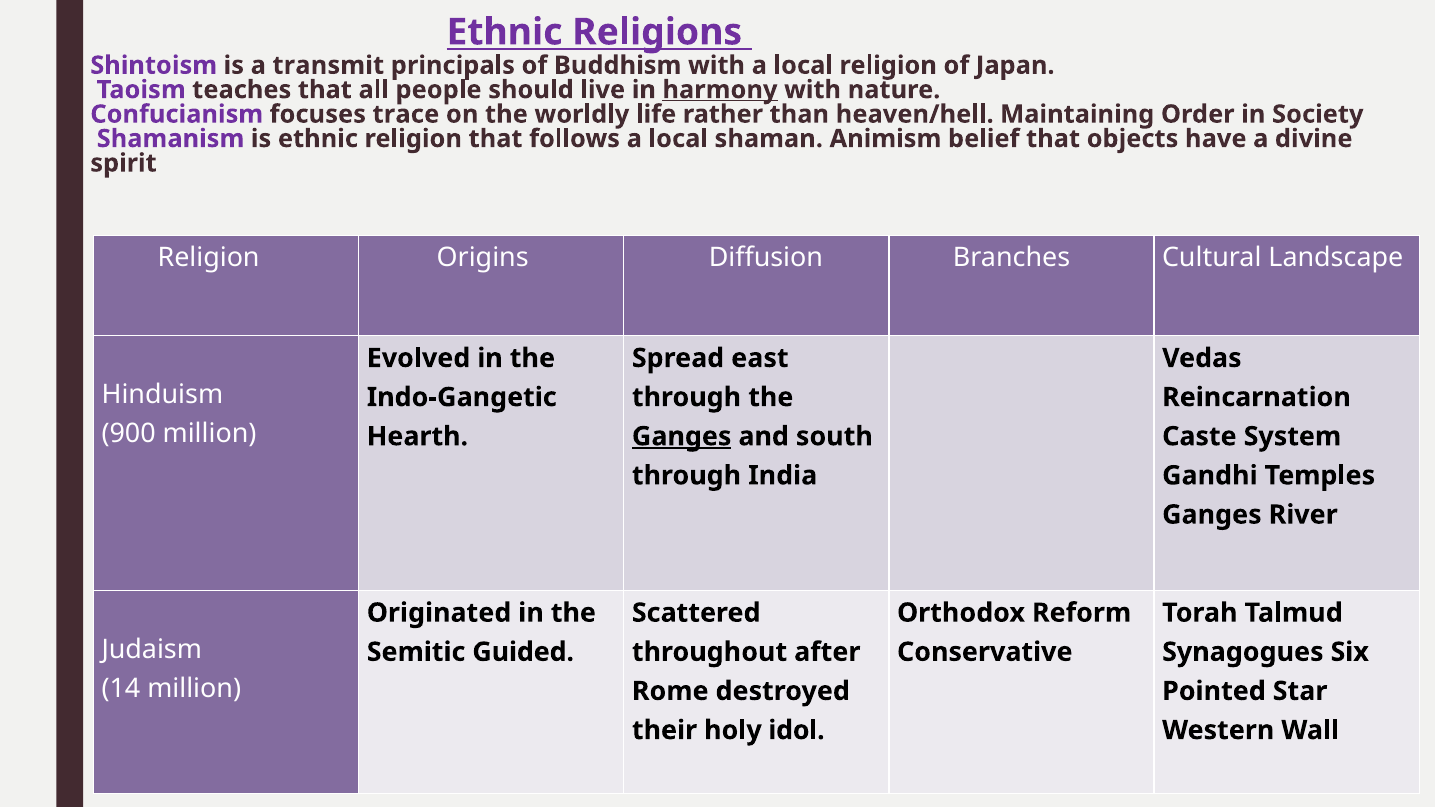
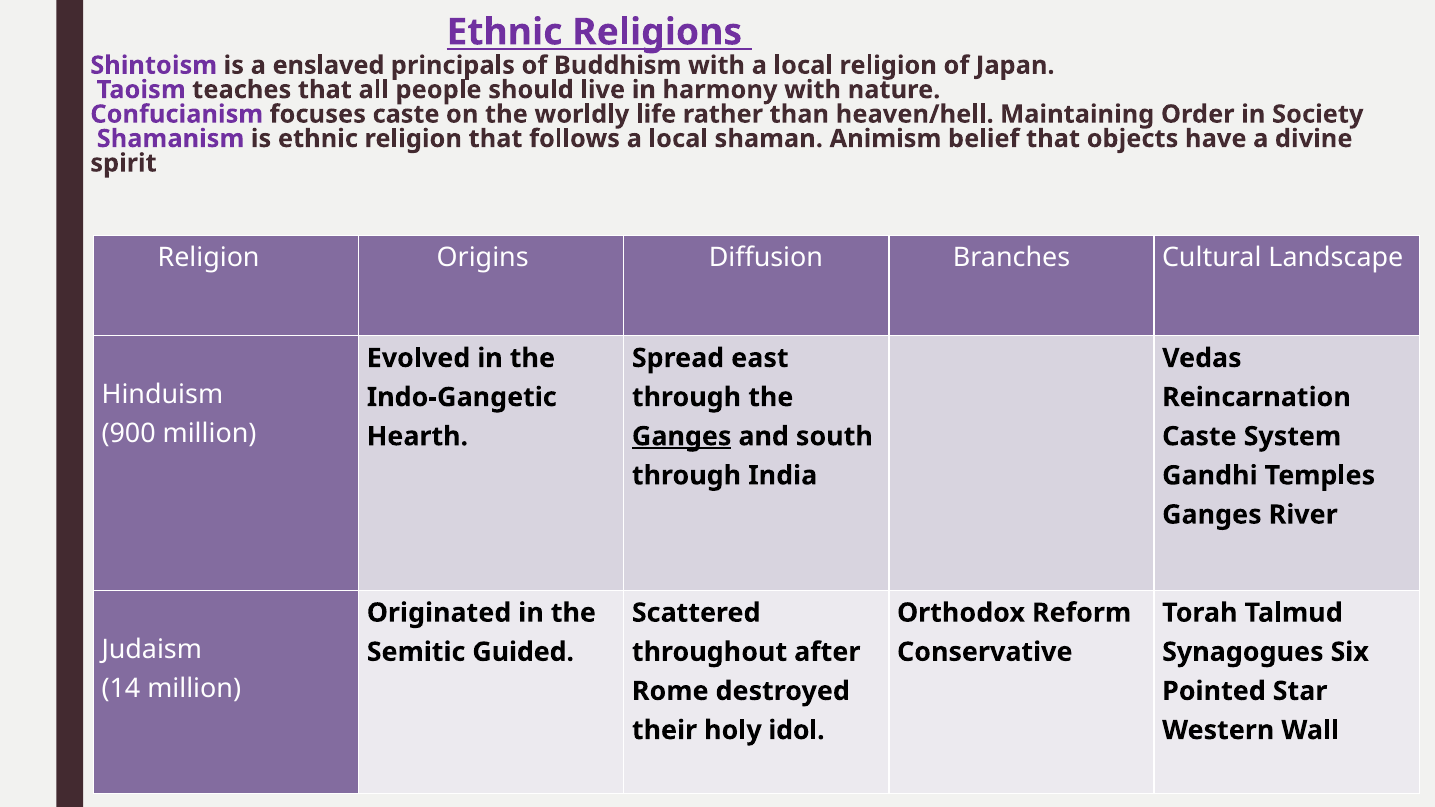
transmit: transmit -> enslaved
harmony underline: present -> none
focuses trace: trace -> caste
